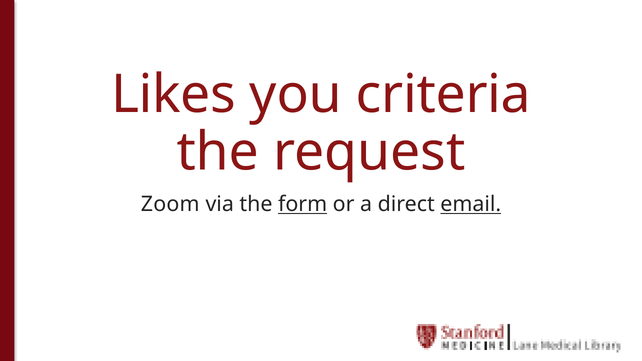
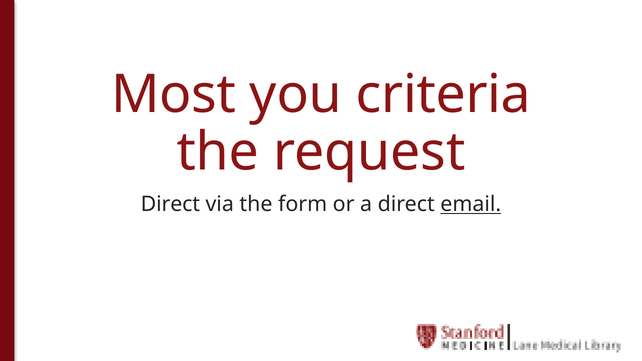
Likes: Likes -> Most
Zoom at (170, 204): Zoom -> Direct
form underline: present -> none
